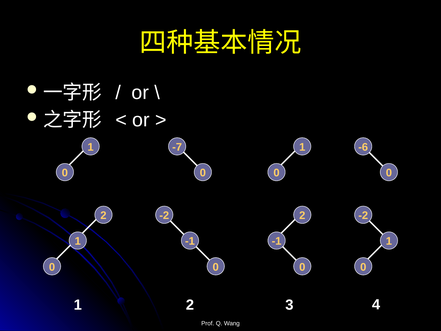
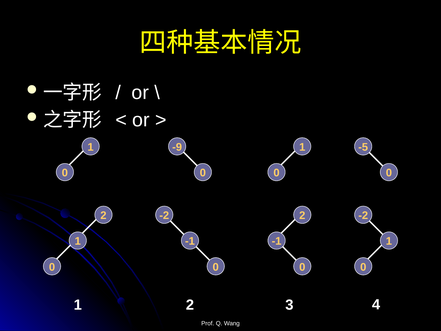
-7: -7 -> -9
-6: -6 -> -5
